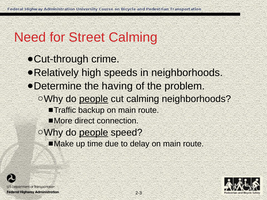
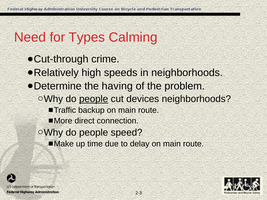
Street: Street -> Types
cut calming: calming -> devices
people at (94, 133) underline: present -> none
